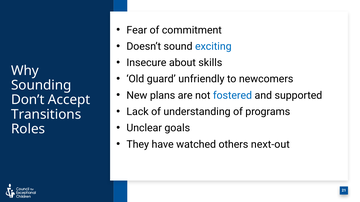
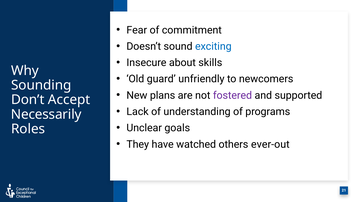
fostered colour: blue -> purple
Transitions: Transitions -> Necessarily
next-out: next-out -> ever-out
